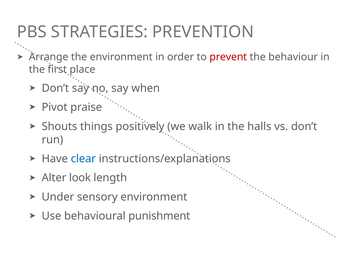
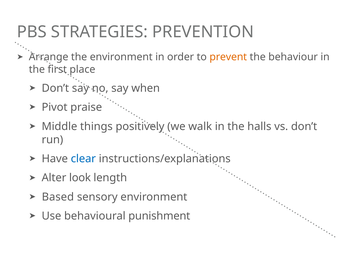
prevent colour: red -> orange
Shouts: Shouts -> Middle
Under: Under -> Based
